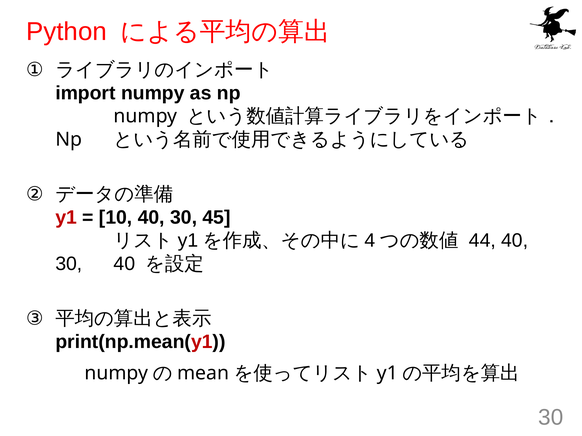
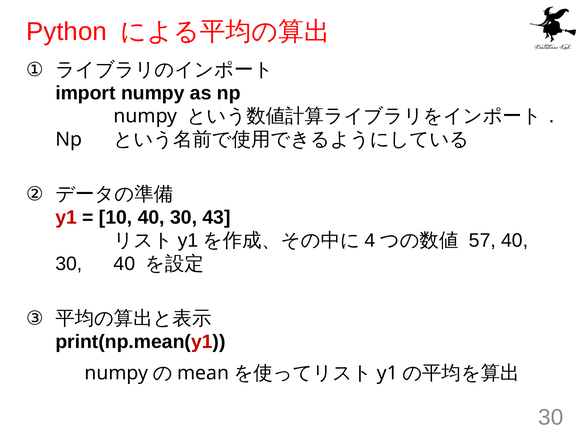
45: 45 -> 43
44: 44 -> 57
